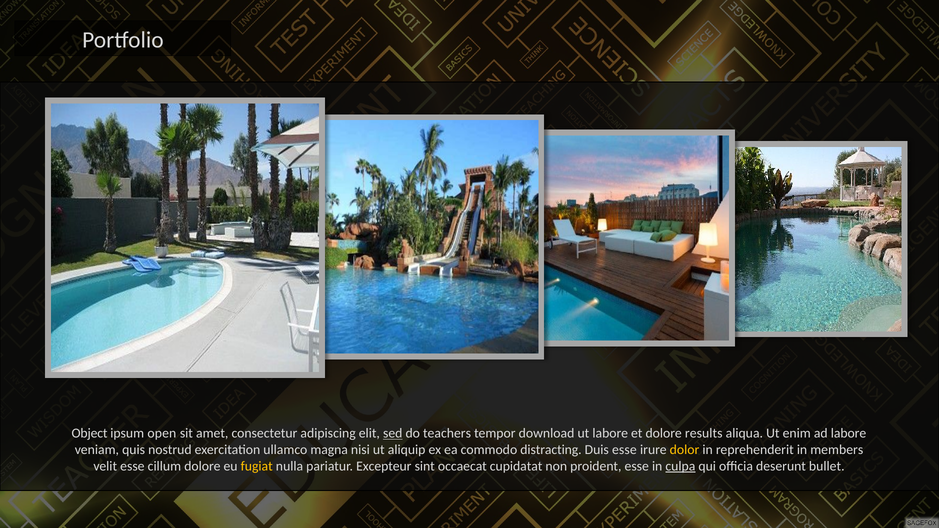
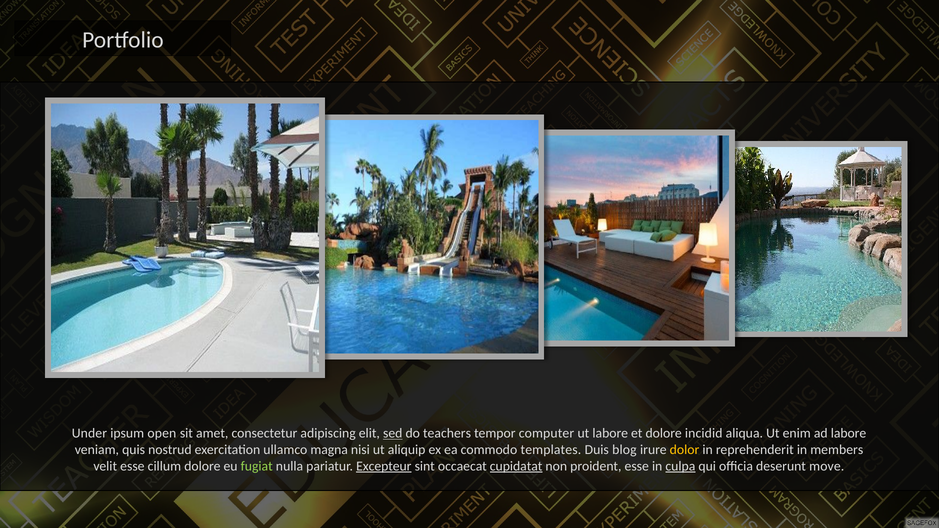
Object: Object -> Under
download: download -> computer
results: results -> incidid
distracting: distracting -> templates
Duis esse: esse -> blog
fugiat colour: yellow -> light green
Excepteur underline: none -> present
cupidatat underline: none -> present
bullet: bullet -> move
